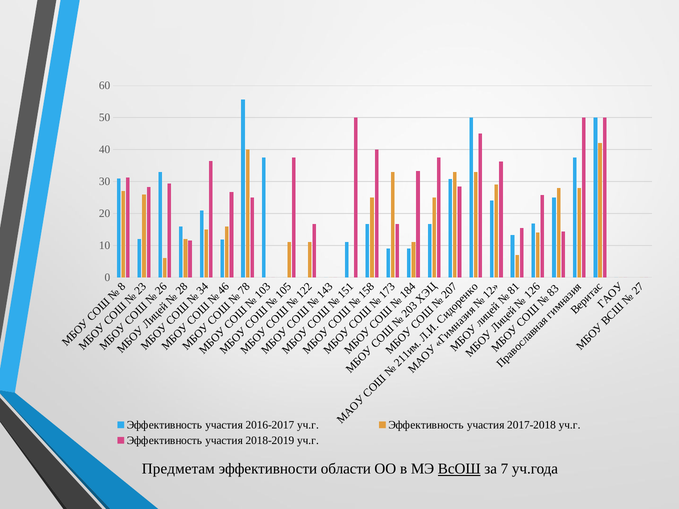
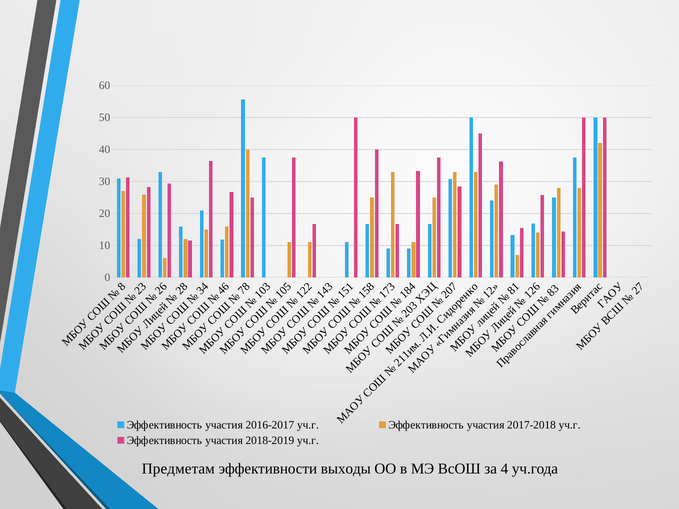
области: области -> выходы
ВсОШ underline: present -> none
за 7: 7 -> 4
